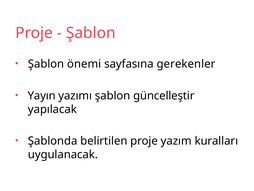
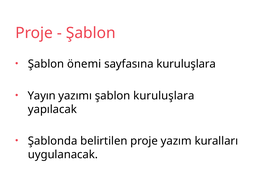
sayfasına gerekenler: gerekenler -> kuruluşlara
şablon güncelleştir: güncelleştir -> kuruluşlara
